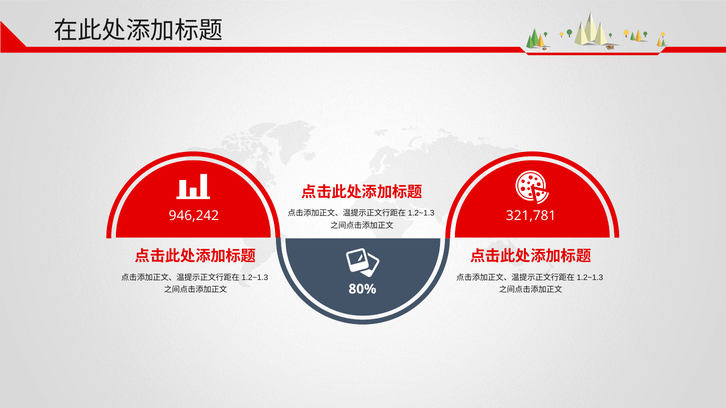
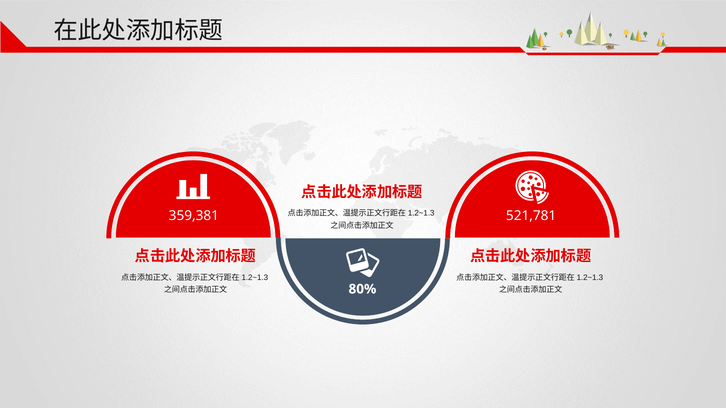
946,242: 946,242 -> 359,381
321,781: 321,781 -> 521,781
